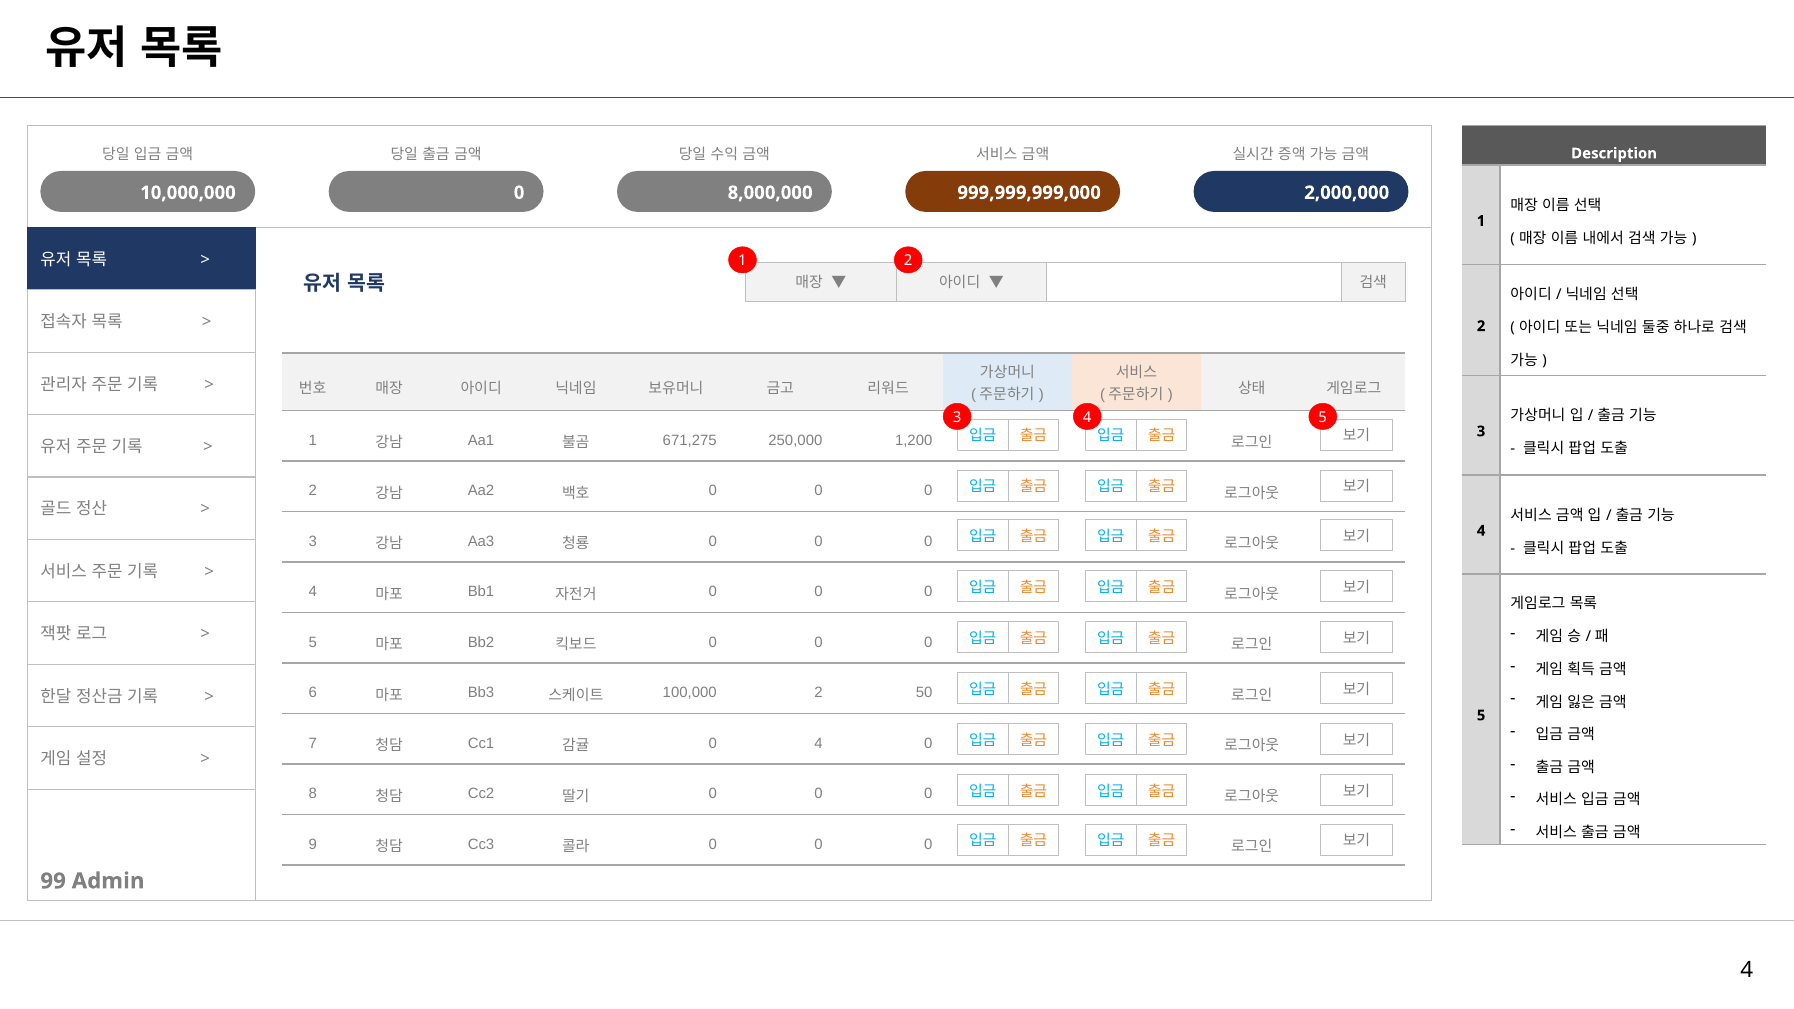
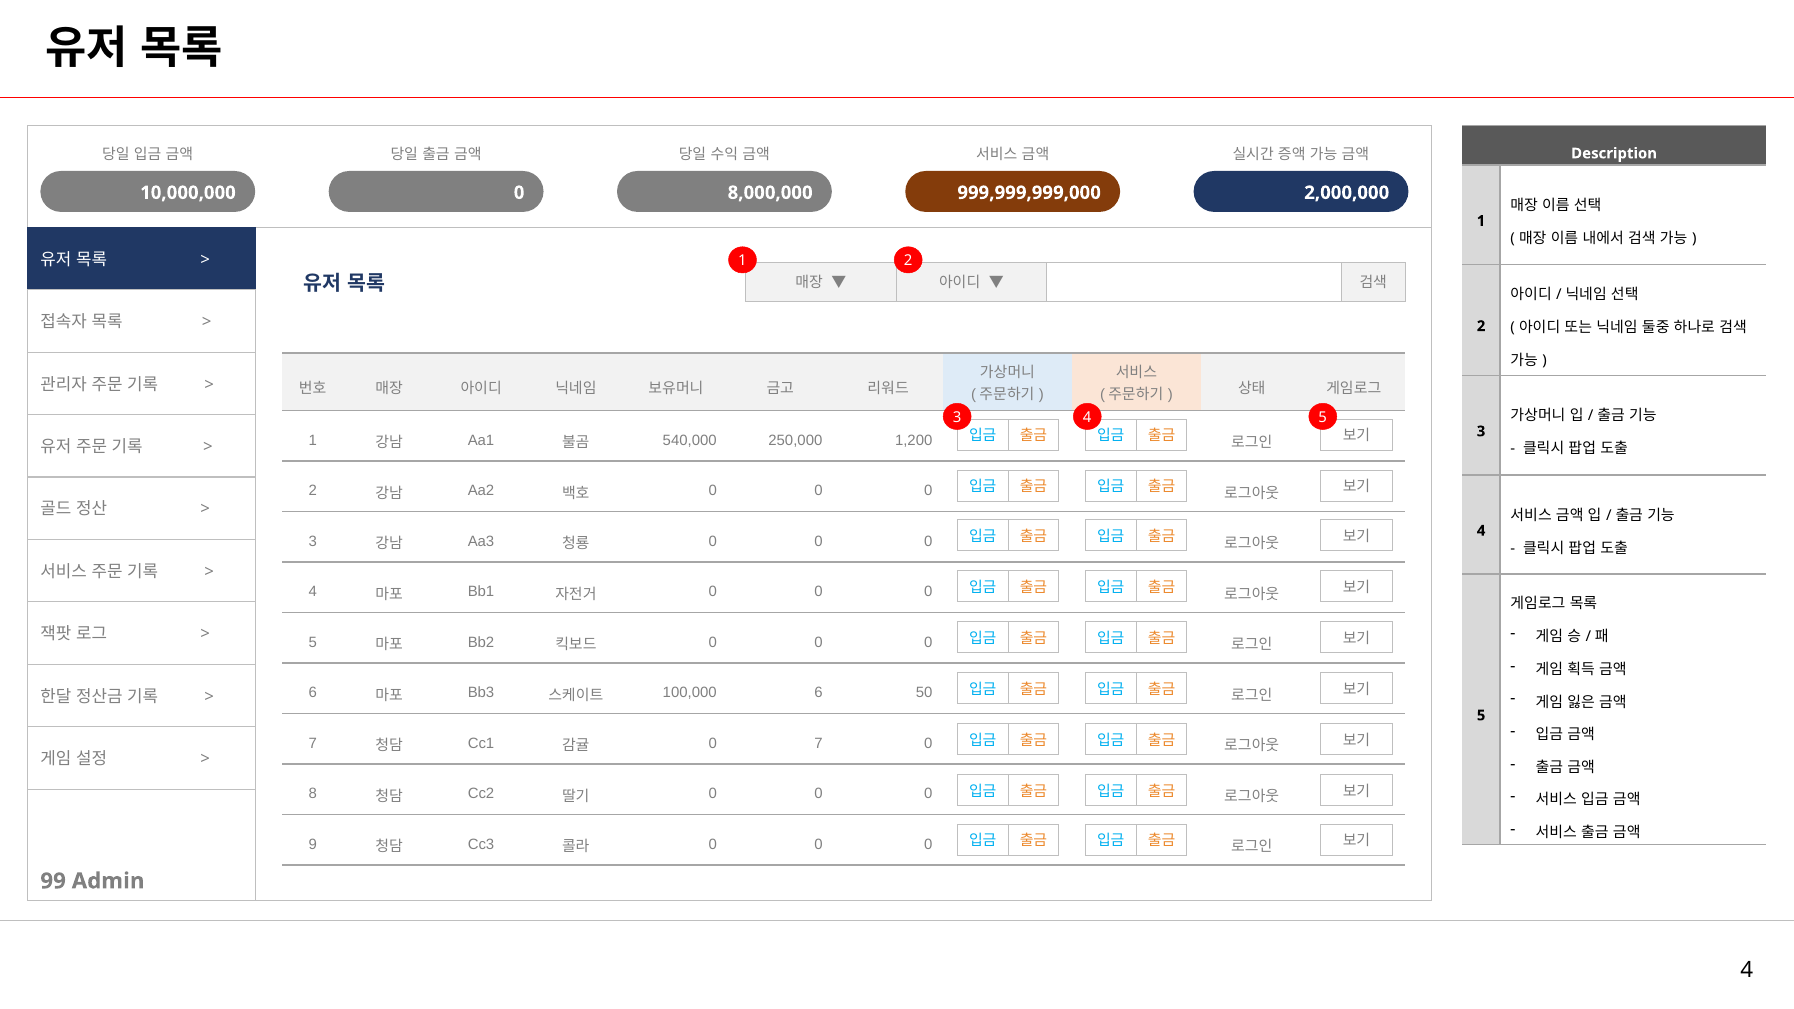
671,275: 671,275 -> 540,000
100,000 2: 2 -> 6
0 4: 4 -> 7
